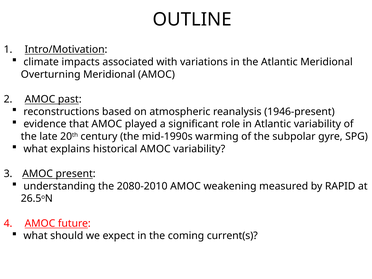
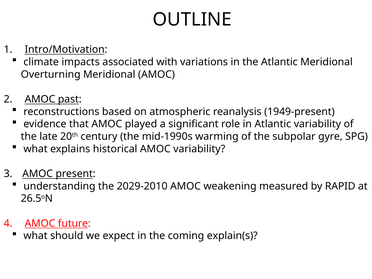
1946-present: 1946-present -> 1949-present
2080-2010: 2080-2010 -> 2029-2010
current(s: current(s -> explain(s
